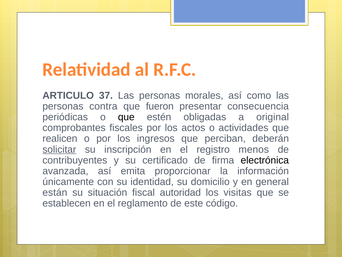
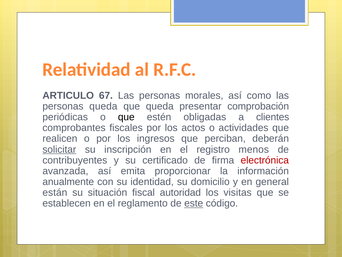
37: 37 -> 67
personas contra: contra -> queda
que fueron: fueron -> queda
consecuencia: consecuencia -> comprobación
original: original -> clientes
electrónica colour: black -> red
únicamente: únicamente -> anualmente
este underline: none -> present
